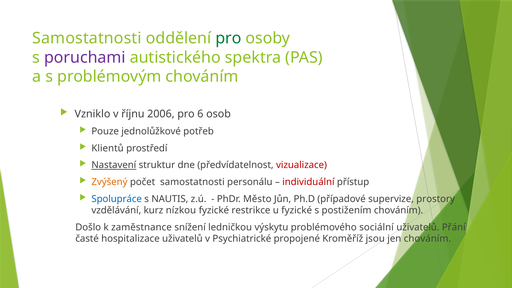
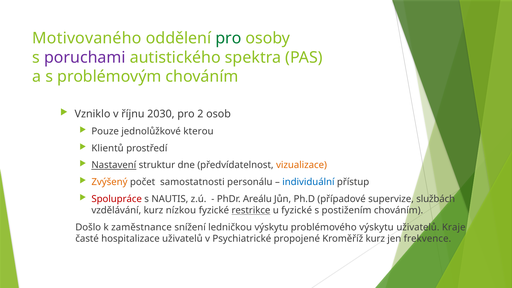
Samostatnosti at (87, 38): Samostatnosti -> Motivovaného
2006: 2006 -> 2030
6: 6 -> 2
potřeb: potřeb -> kterou
vizualizace colour: red -> orange
individuální colour: red -> blue
Spolupráce colour: blue -> red
Město: Město -> Areálu
prostory: prostory -> službách
restrikce underline: none -> present
problémového sociální: sociální -> výskytu
Přání: Přání -> Kraje
Kroměříž jsou: jsou -> kurz
jen chováním: chováním -> frekvence
